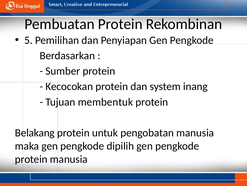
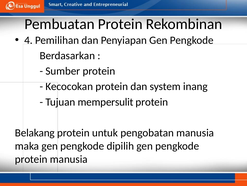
5: 5 -> 4
membentuk: membentuk -> mempersulit
